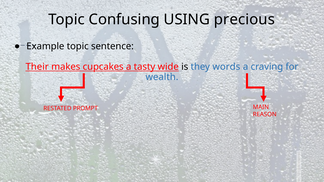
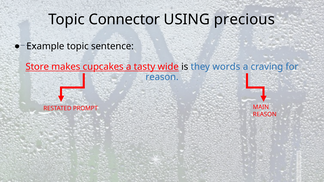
Confusing: Confusing -> Connector
Their: Their -> Store
wealth at (162, 77): wealth -> reason
